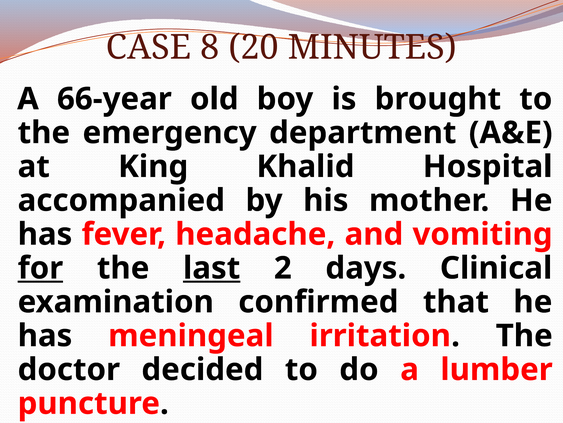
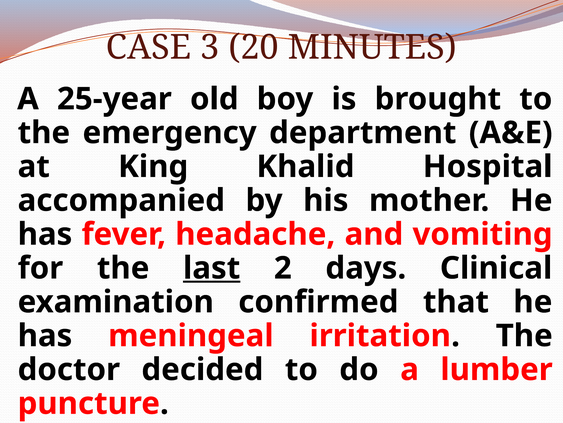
8: 8 -> 3
66-year: 66-year -> 25-year
for underline: present -> none
